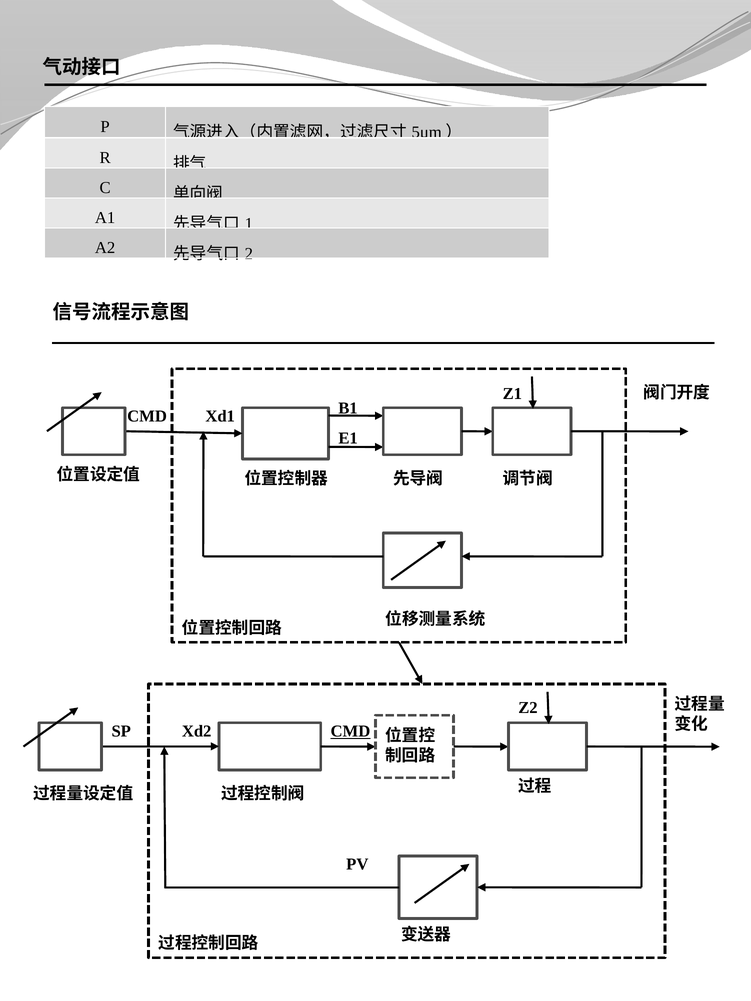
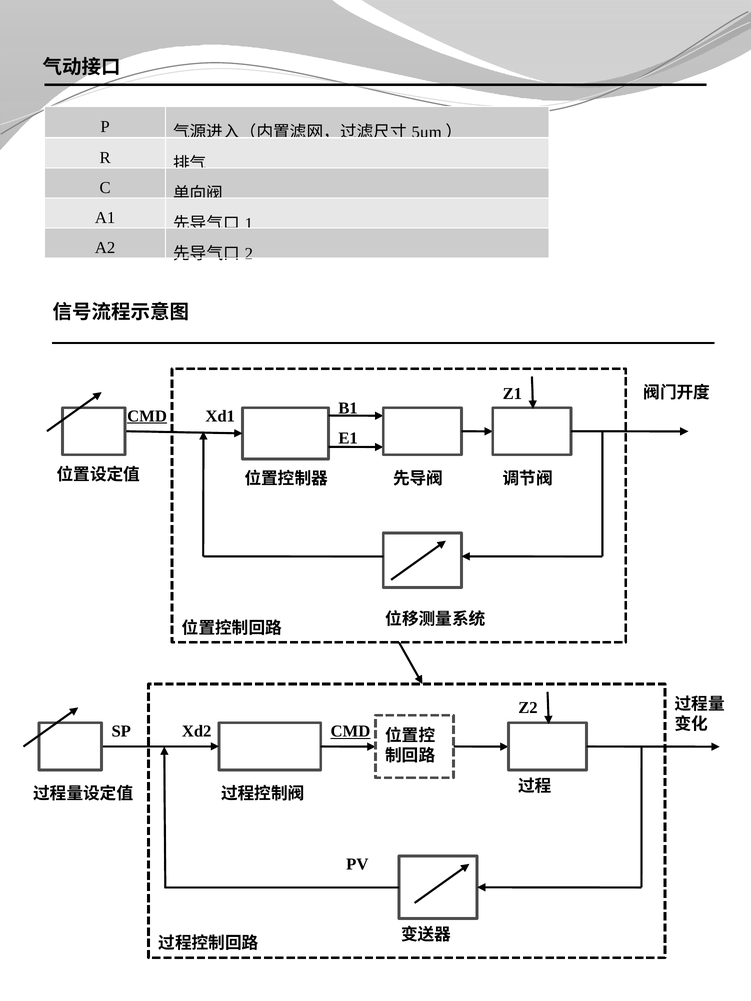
CMD at (147, 416) underline: none -> present
